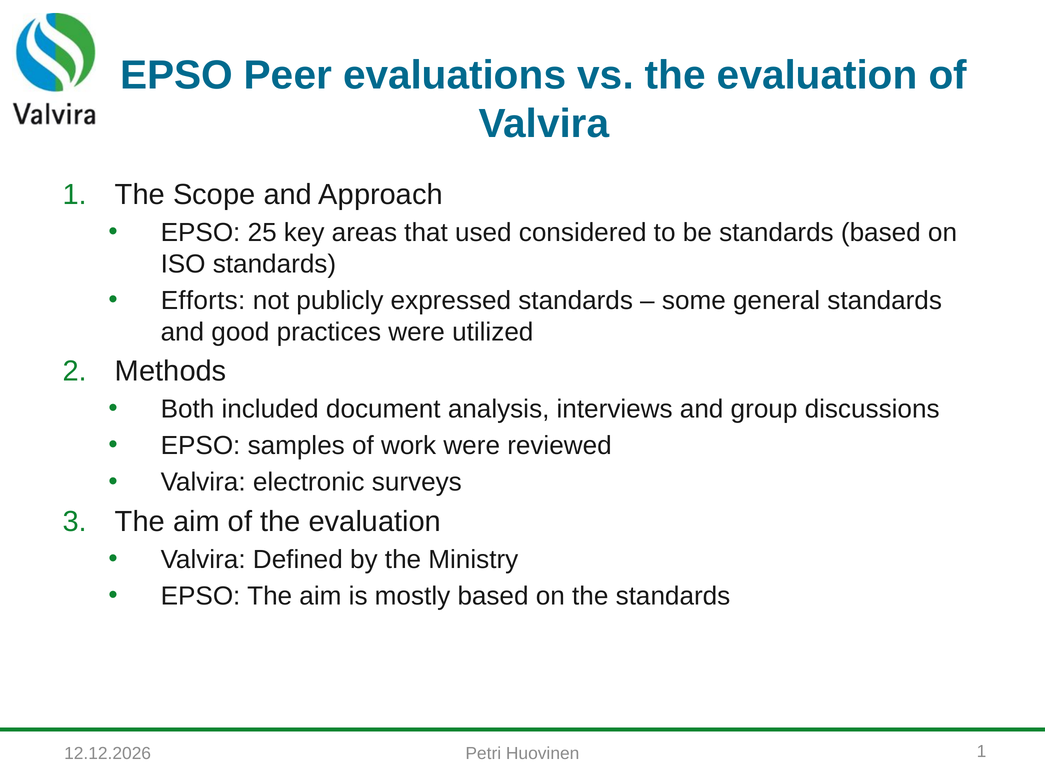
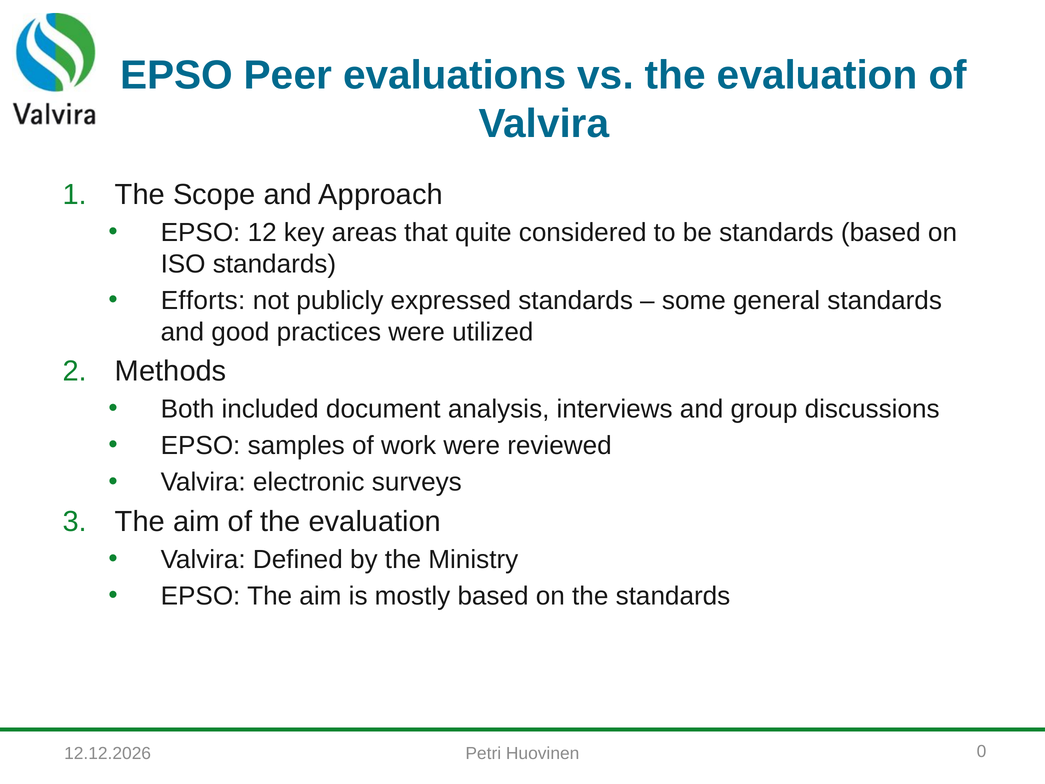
25: 25 -> 12
used: used -> quite
Huovinen 1: 1 -> 0
